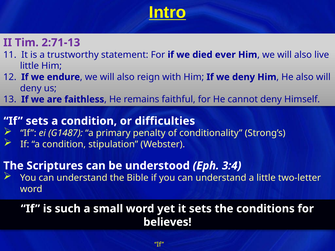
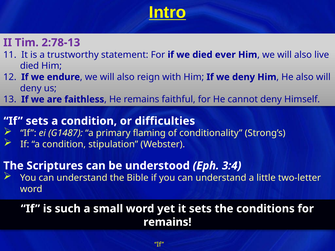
2:71-13: 2:71-13 -> 2:78-13
little at (29, 66): little -> died
penalty: penalty -> flaming
believes at (167, 222): believes -> remains
